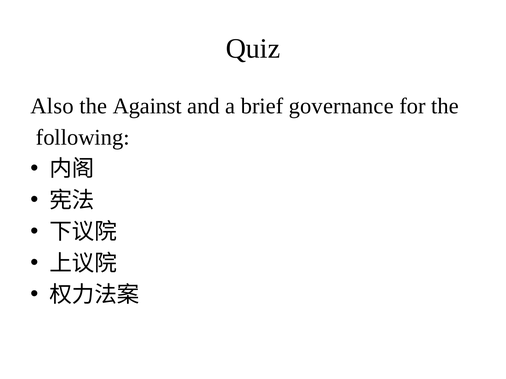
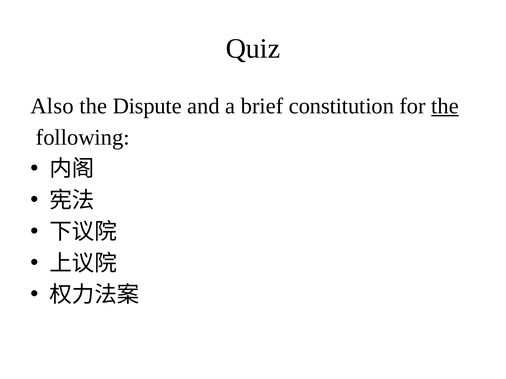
Against: Against -> Dispute
governance: governance -> constitution
the at (445, 106) underline: none -> present
